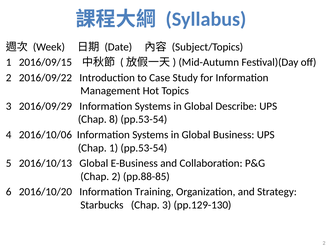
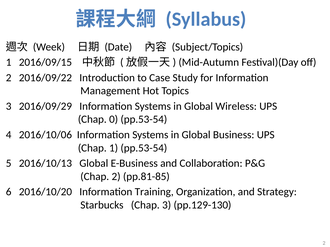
Describe: Describe -> Wireless
8: 8 -> 0
pp.88-85: pp.88-85 -> pp.81-85
